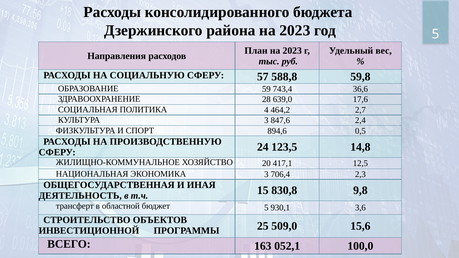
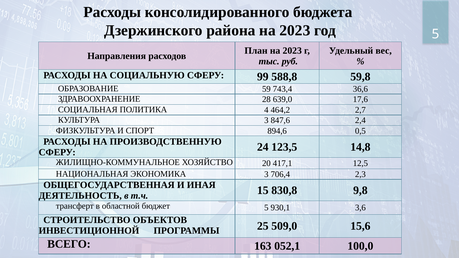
57: 57 -> 99
